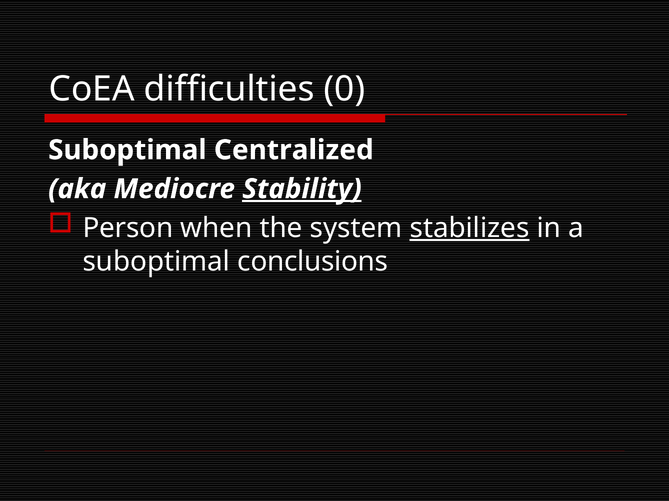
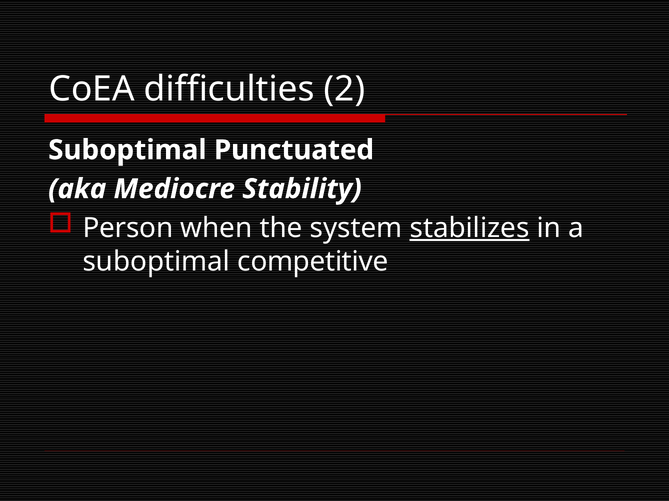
0: 0 -> 2
Centralized: Centralized -> Punctuated
Stability underline: present -> none
conclusions: conclusions -> competitive
